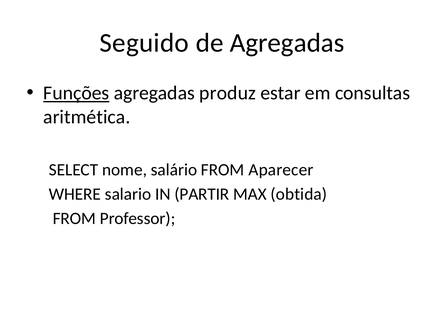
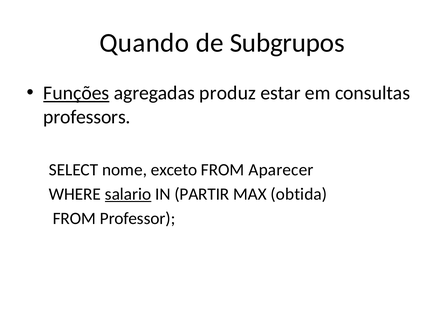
Seguido: Seguido -> Quando
de Agregadas: Agregadas -> Subgrupos
aritmética: aritmética -> professors
salário: salário -> exceto
salario underline: none -> present
